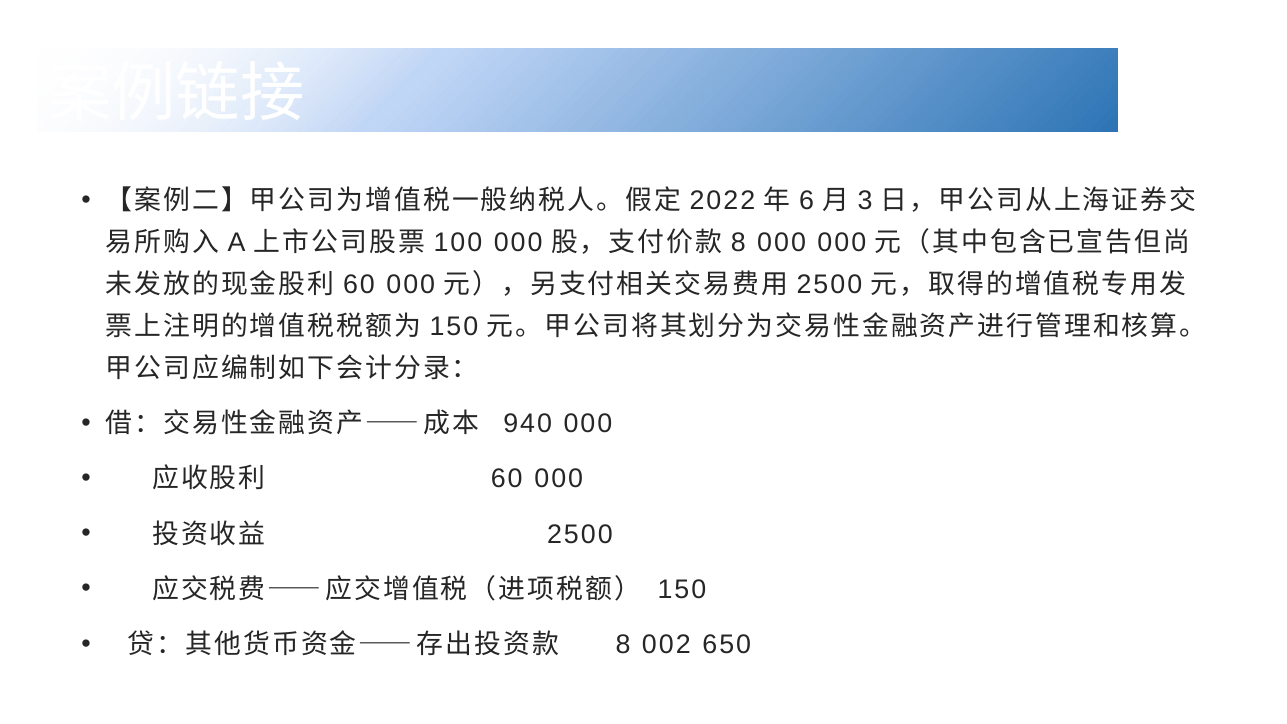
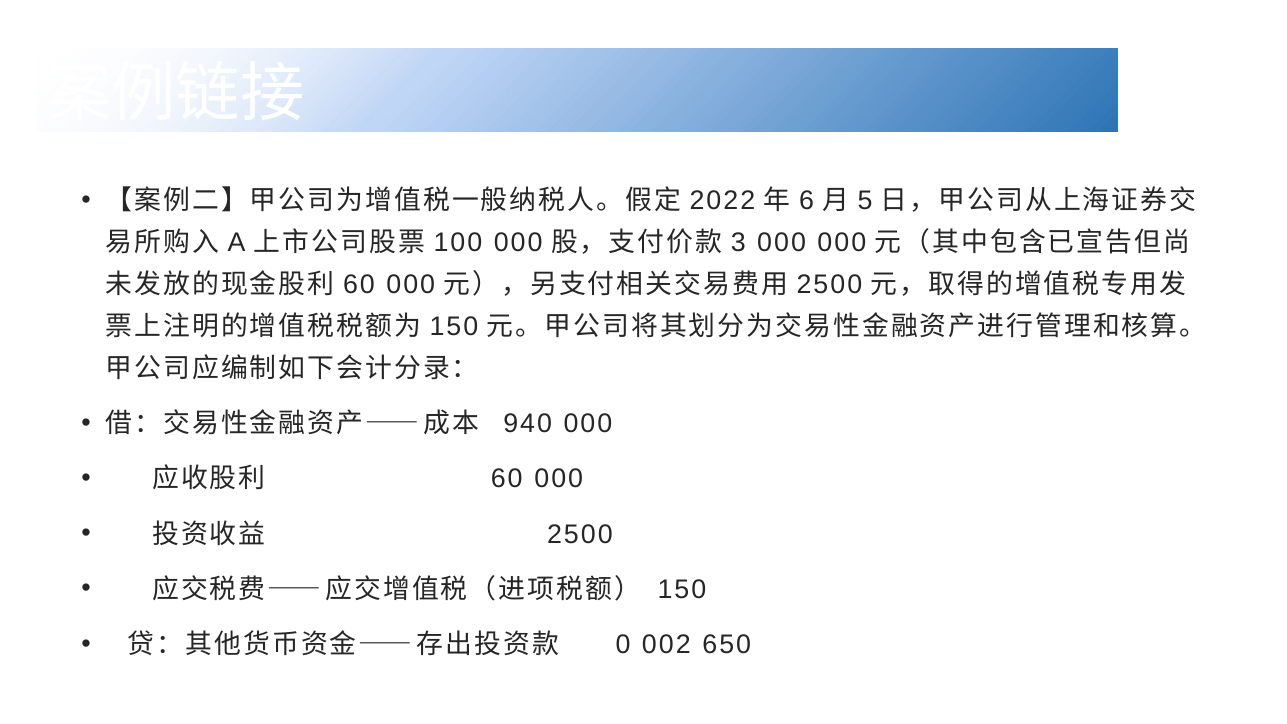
3: 3 -> 5
8 at (738, 243): 8 -> 3
8 at (623, 645): 8 -> 0
